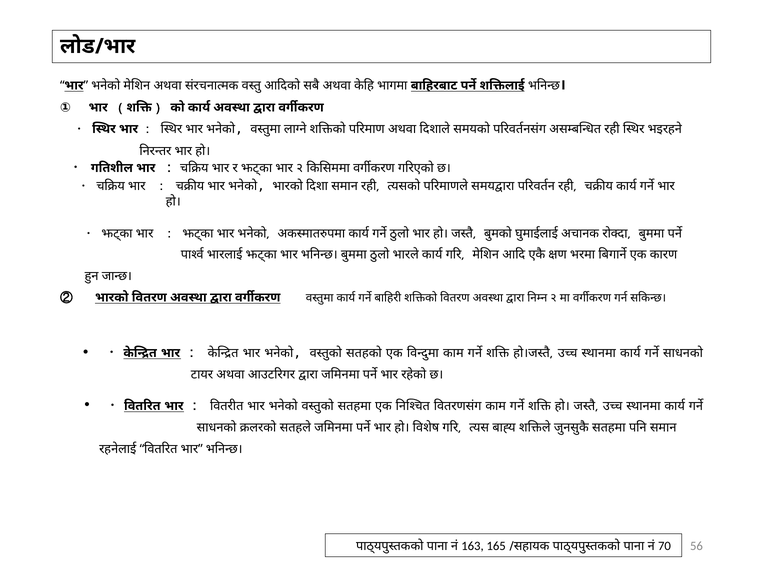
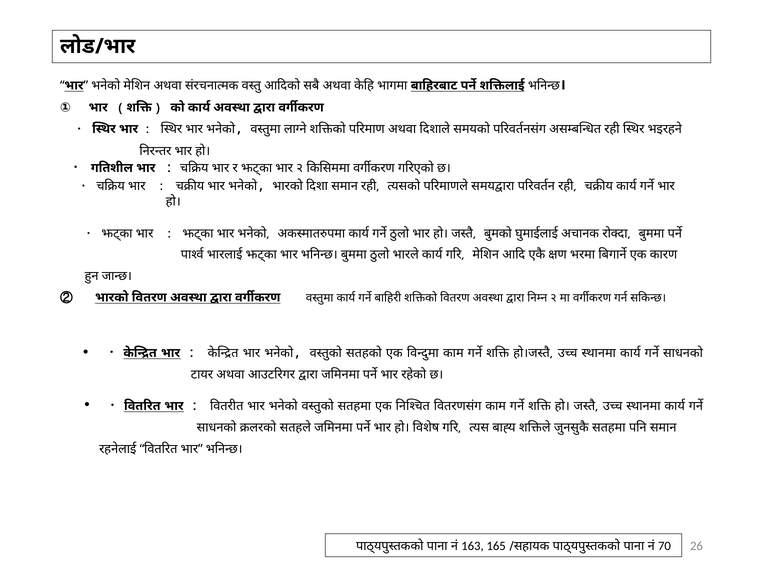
56: 56 -> 26
